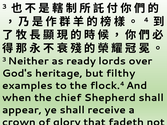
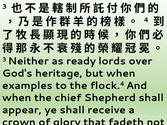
but filthy: filthy -> when
